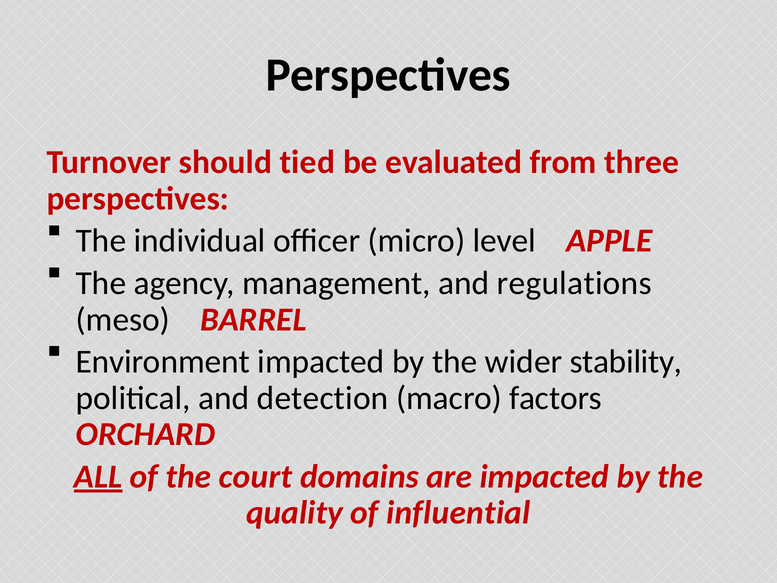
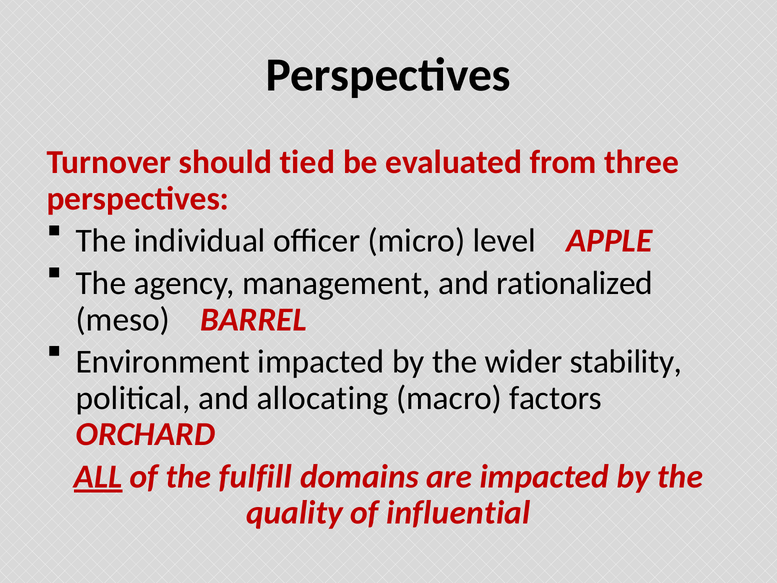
regulations: regulations -> rationalized
detection: detection -> allocating
court: court -> fulfill
